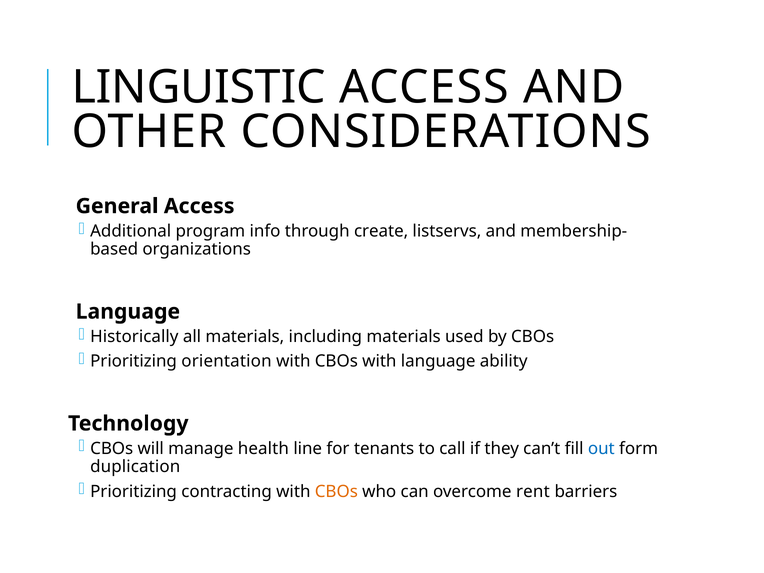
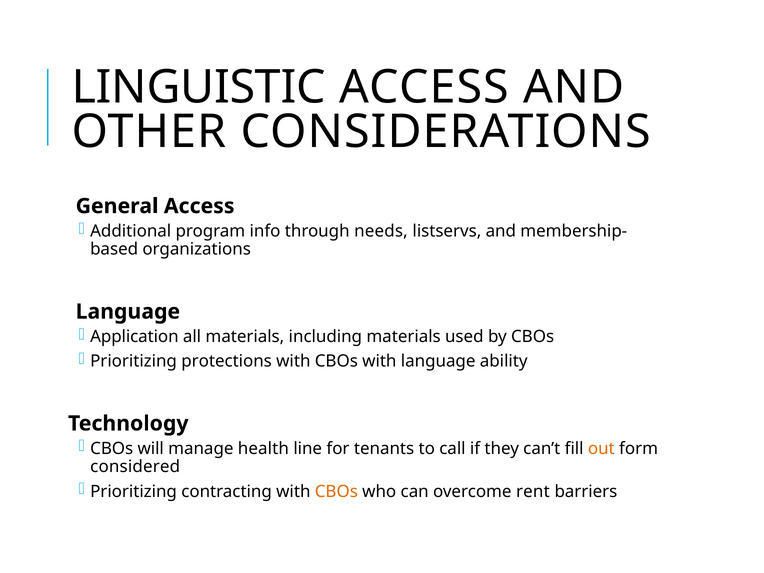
create: create -> needs
Historically: Historically -> Application
orientation: orientation -> protections
out colour: blue -> orange
duplication: duplication -> considered
